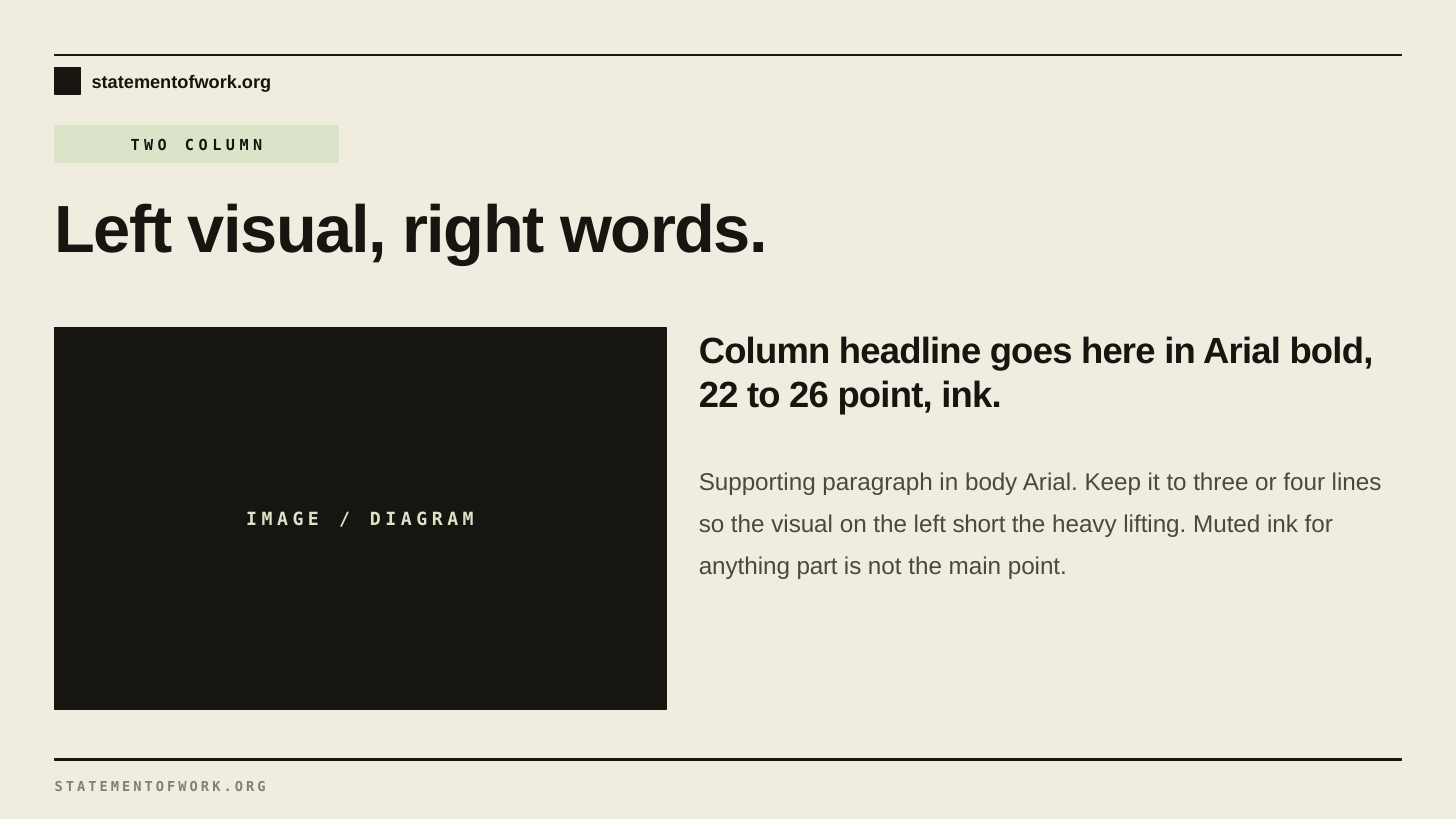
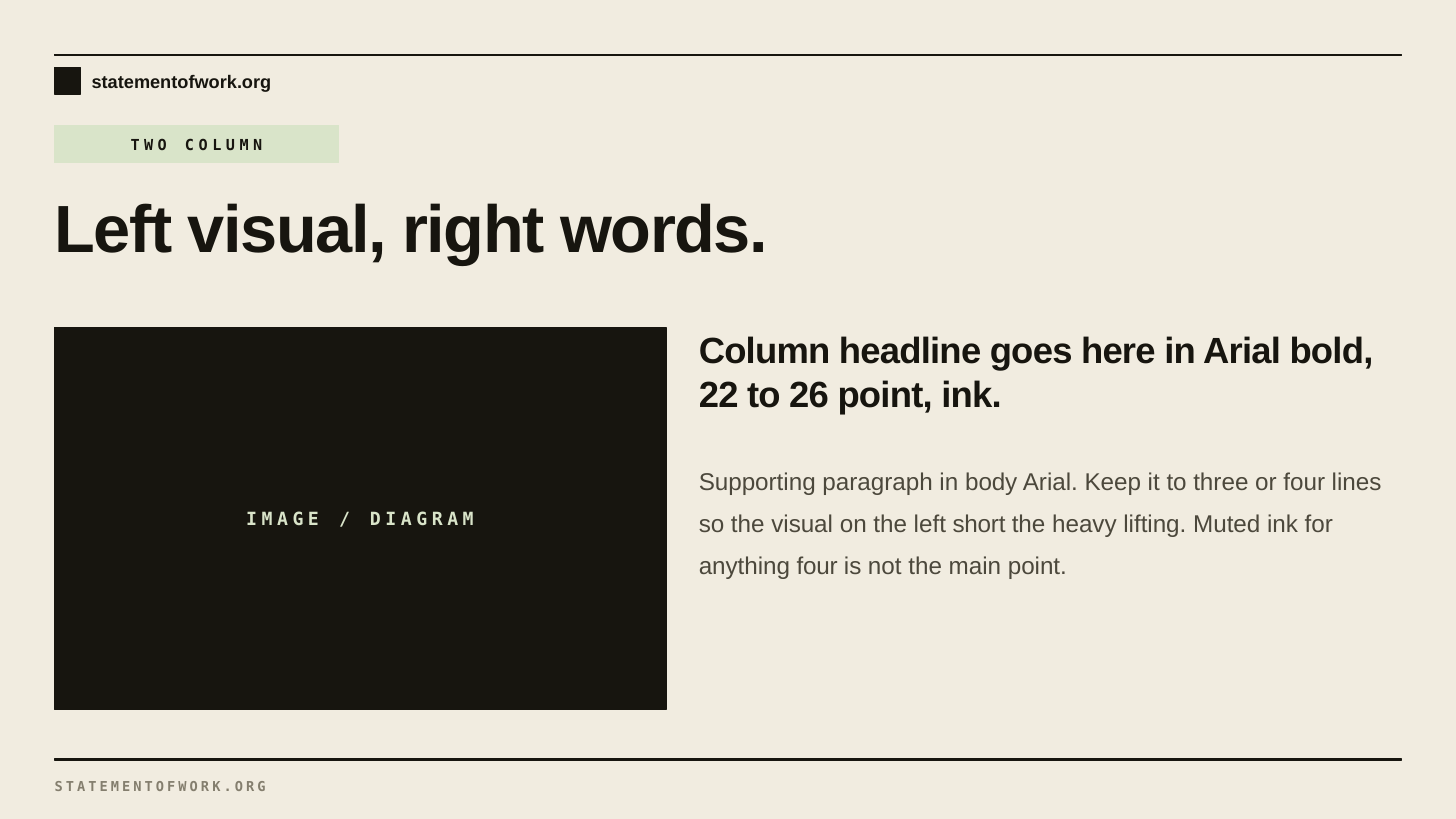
anything part: part -> four
